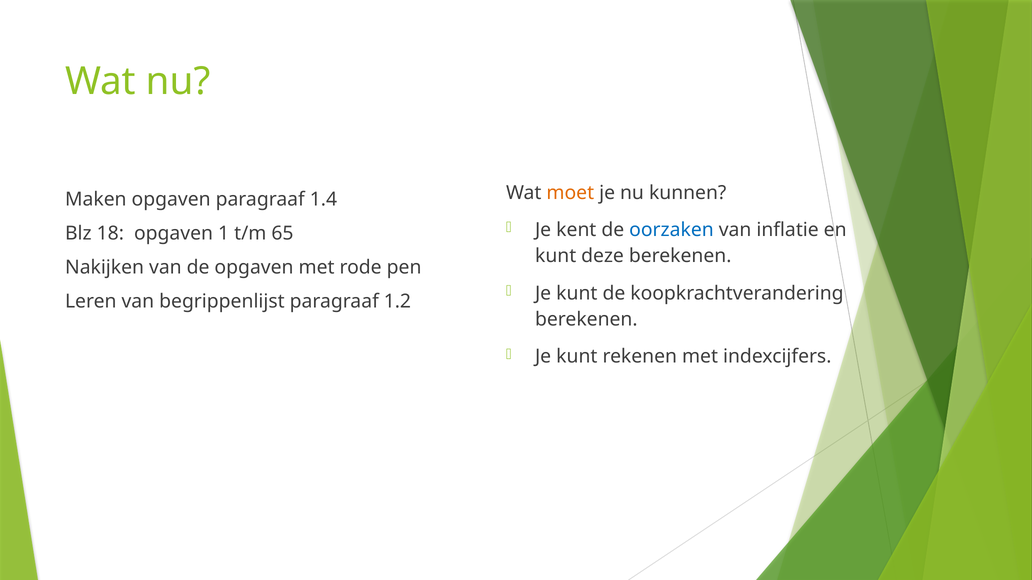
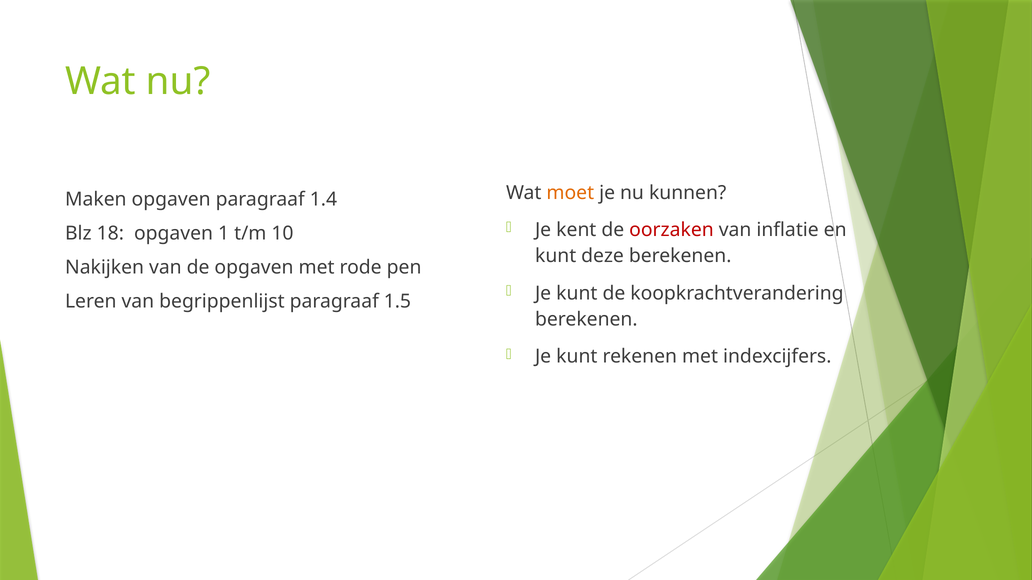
oorzaken colour: blue -> red
65: 65 -> 10
1.2: 1.2 -> 1.5
